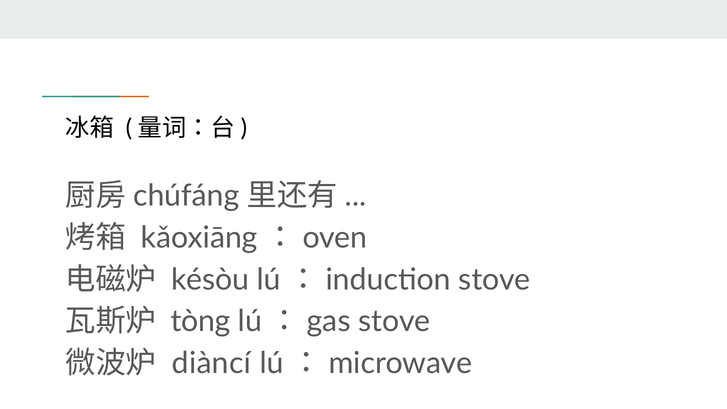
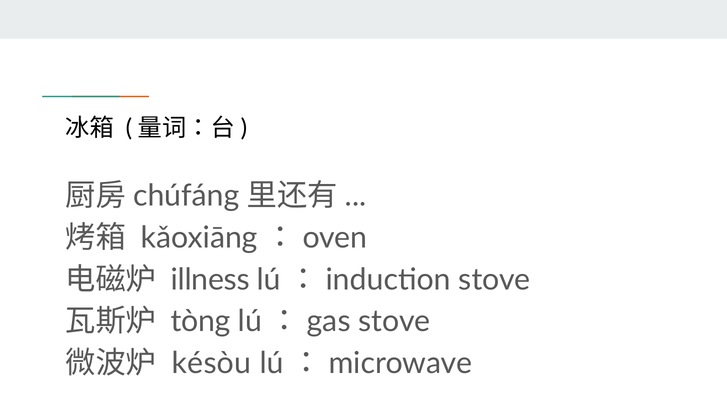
késòu: késòu -> illness
diàncí: diàncí -> késòu
